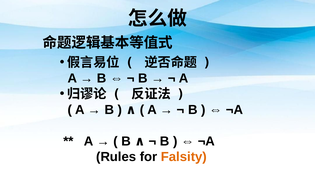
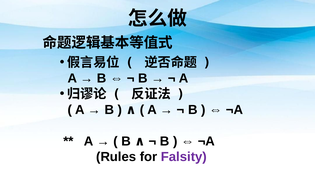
Falsity colour: orange -> purple
